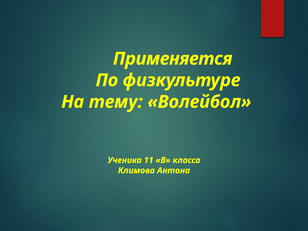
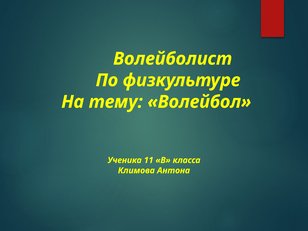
Применяется: Применяется -> Волейболист
